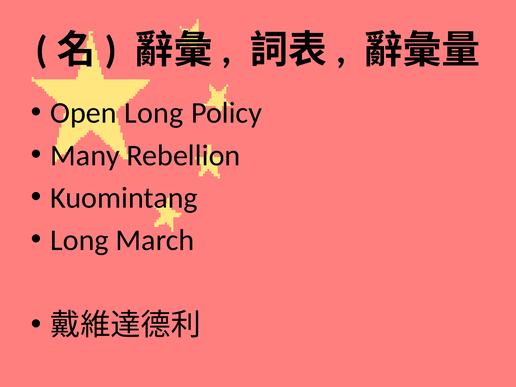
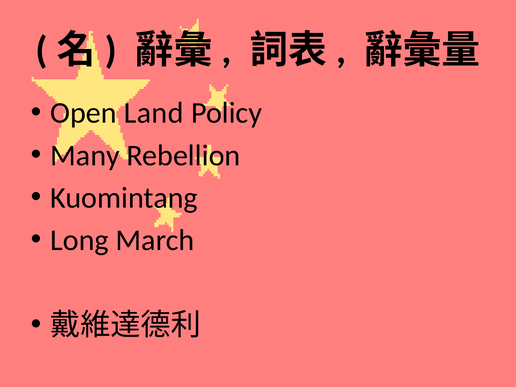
Open Long: Long -> Land
